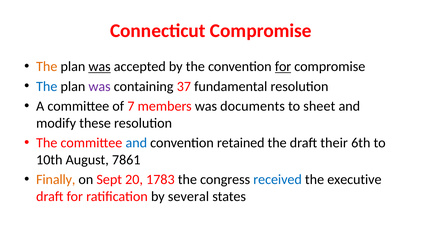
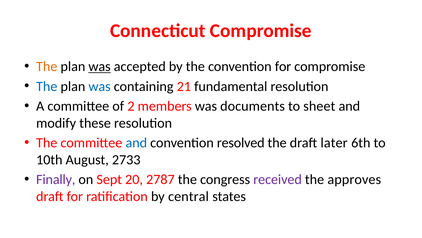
for at (283, 66) underline: present -> none
was at (100, 86) colour: purple -> blue
37: 37 -> 21
7: 7 -> 2
retained: retained -> resolved
their: their -> later
7861: 7861 -> 2733
Finally colour: orange -> purple
1783: 1783 -> 2787
received colour: blue -> purple
executive: executive -> approves
several: several -> central
